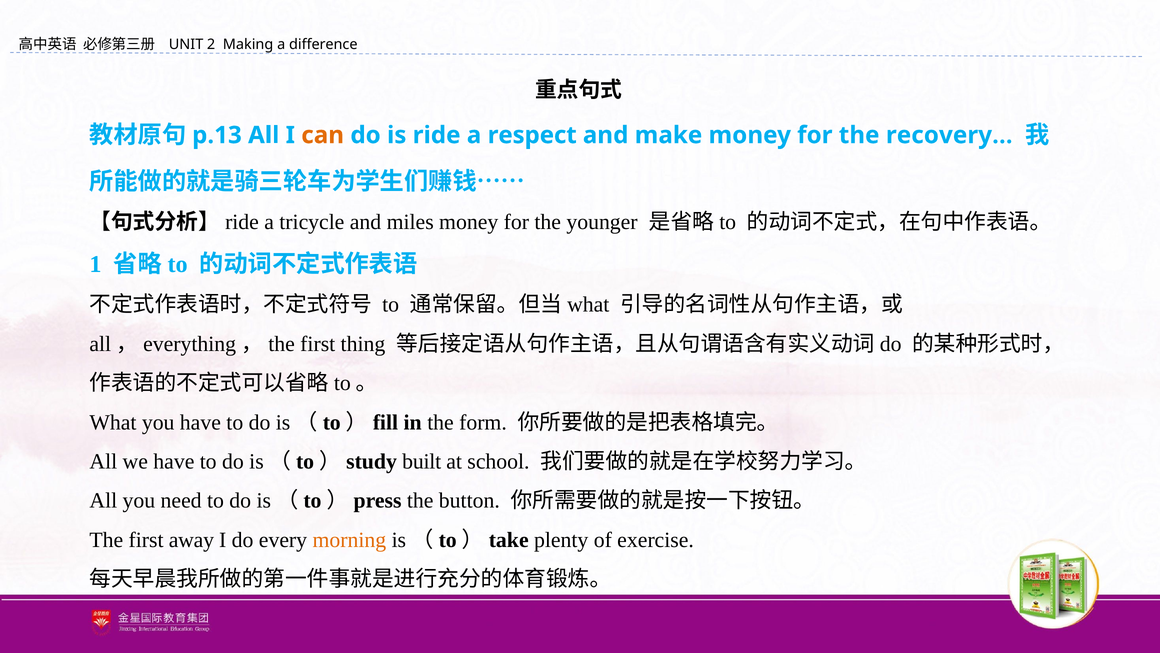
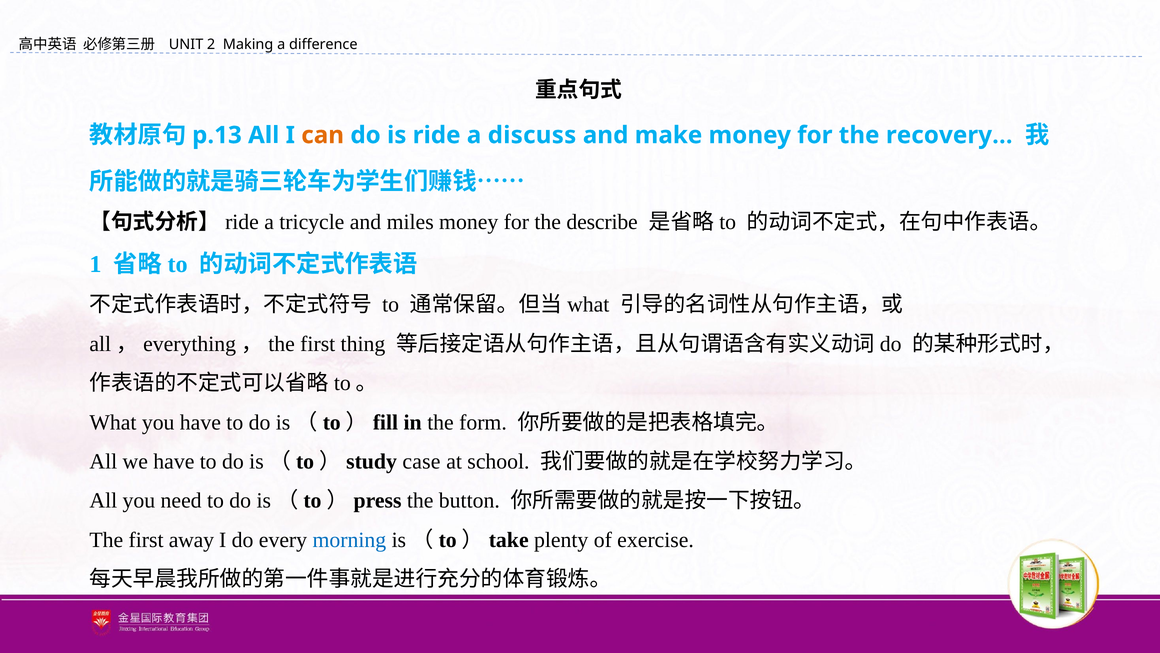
respect: respect -> discuss
younger: younger -> describe
built: built -> case
morning colour: orange -> blue
